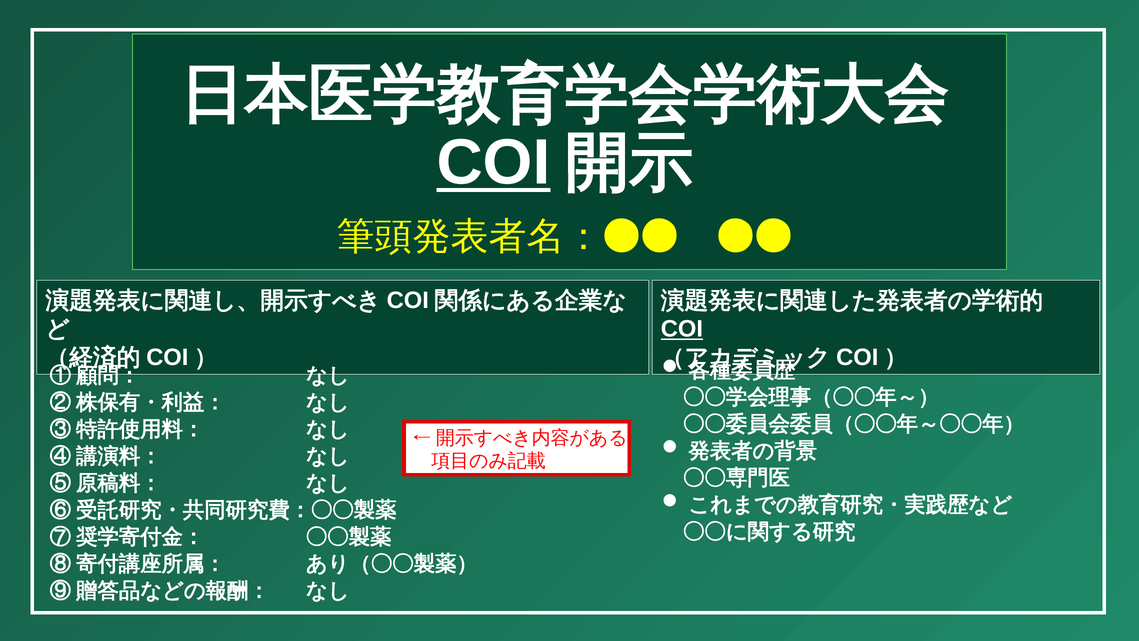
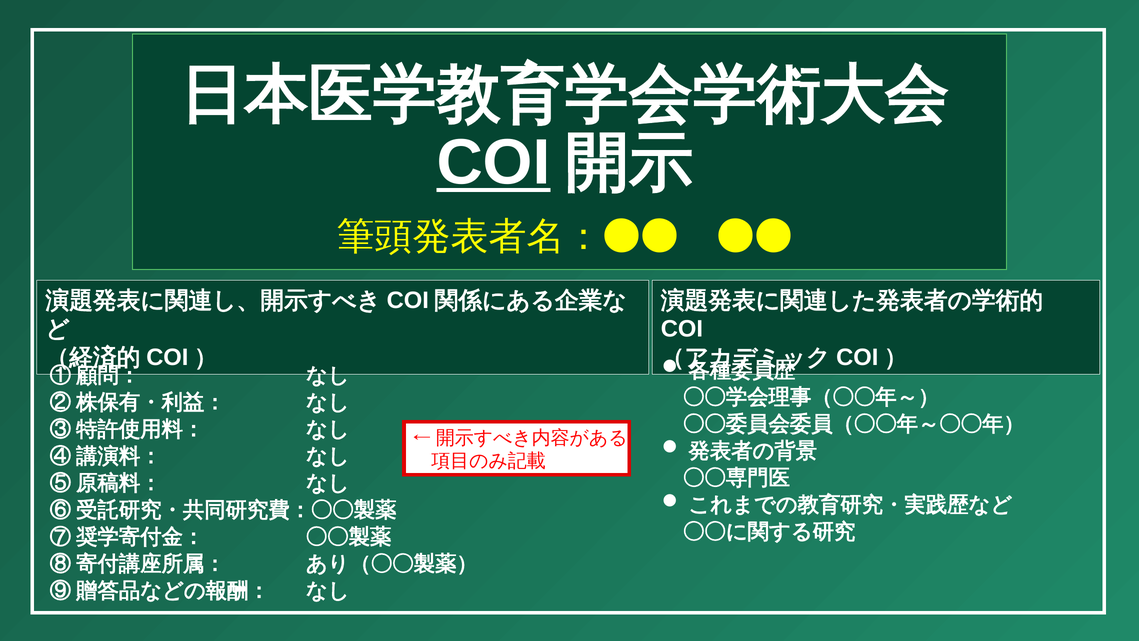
COI at (682, 329) underline: present -> none
